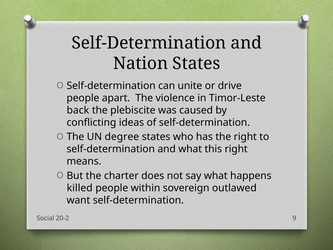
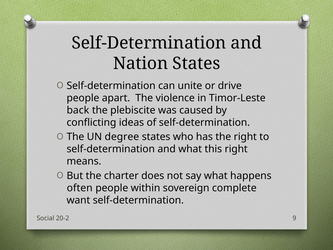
killed: killed -> often
outlawed: outlawed -> complete
